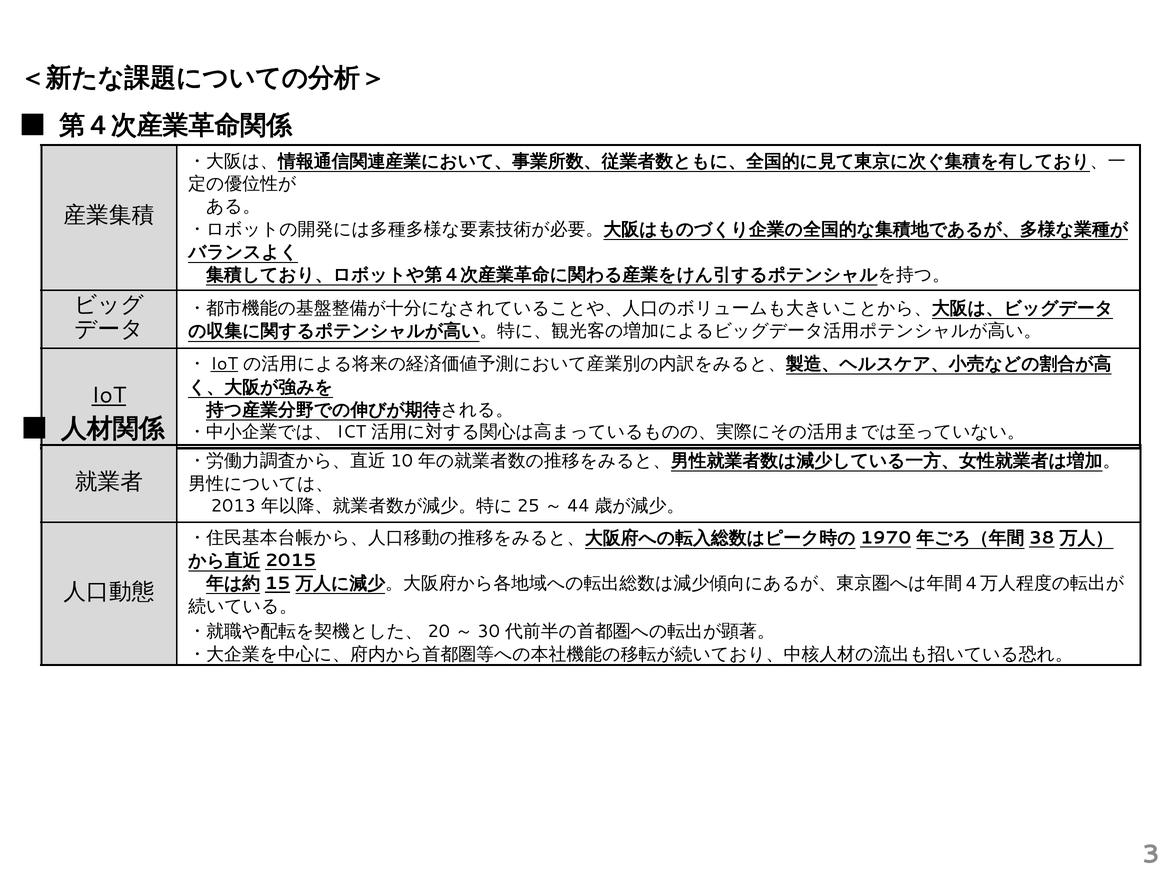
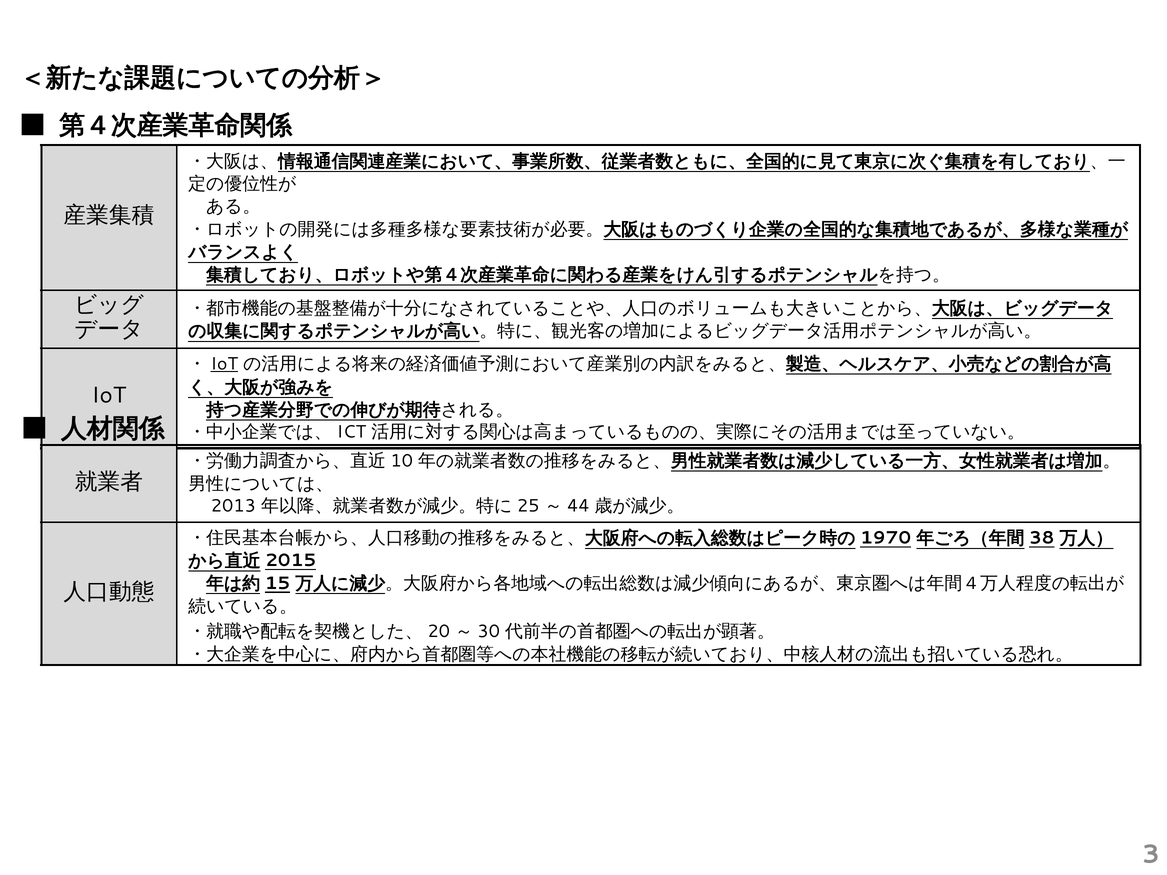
IoT at (109, 396) underline: present -> none
